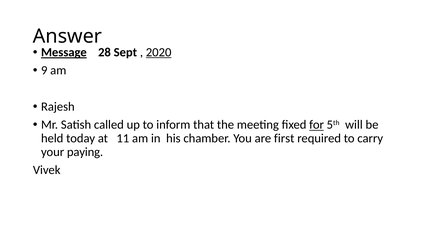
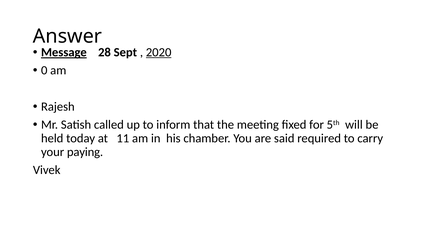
9: 9 -> 0
for underline: present -> none
first: first -> said
